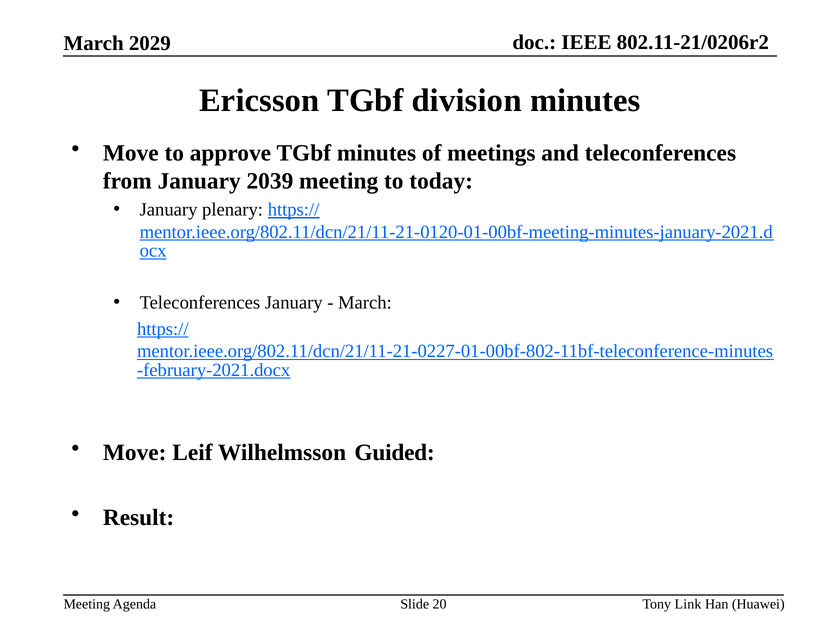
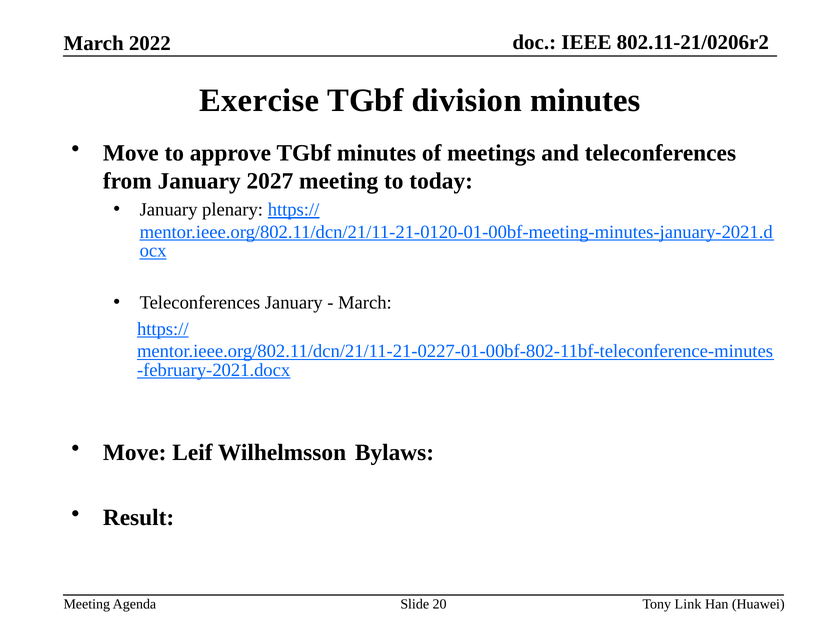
2029: 2029 -> 2022
Ericsson: Ericsson -> Exercise
2039: 2039 -> 2027
Guided: Guided -> Bylaws
